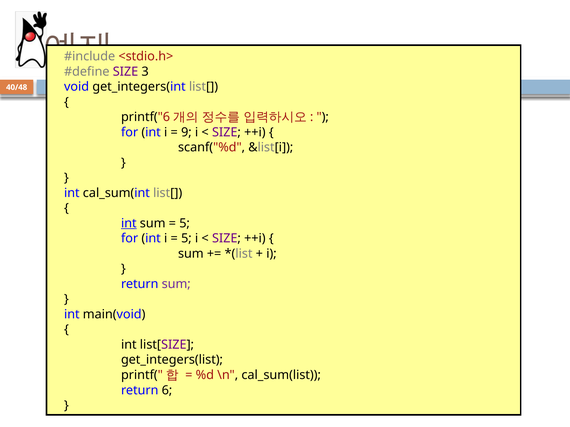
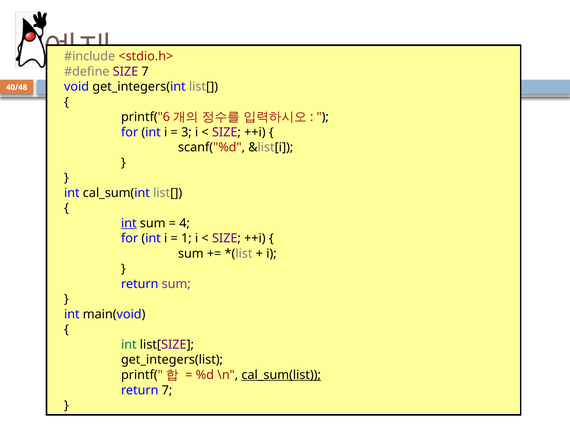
SIZE 3: 3 -> 7
9: 9 -> 3
5 at (185, 224): 5 -> 4
5 at (186, 239): 5 -> 1
int at (129, 345) colour: black -> green
cal_sum(list underline: none -> present
return 6: 6 -> 7
